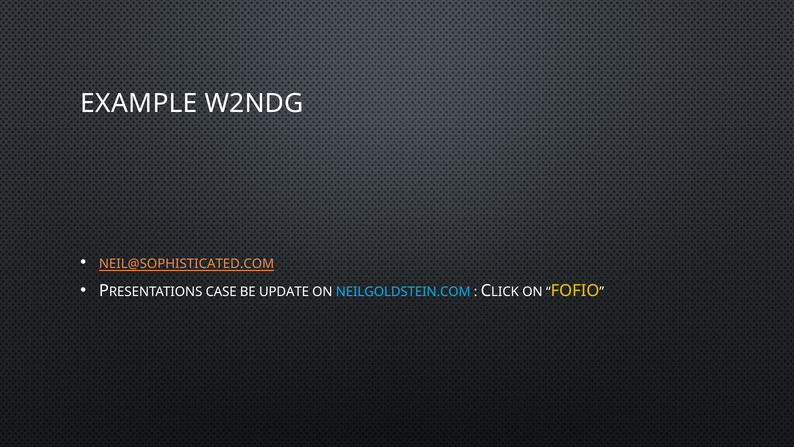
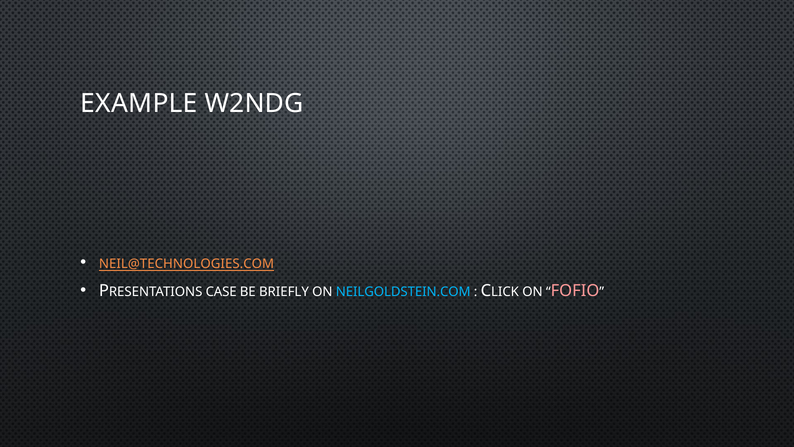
NEIL@SOPHISTICATED.COM: NEIL@SOPHISTICATED.COM -> NEIL@TECHNOLOGIES.COM
UPDATE: UPDATE -> BRIEFLY
FOFIO colour: yellow -> pink
